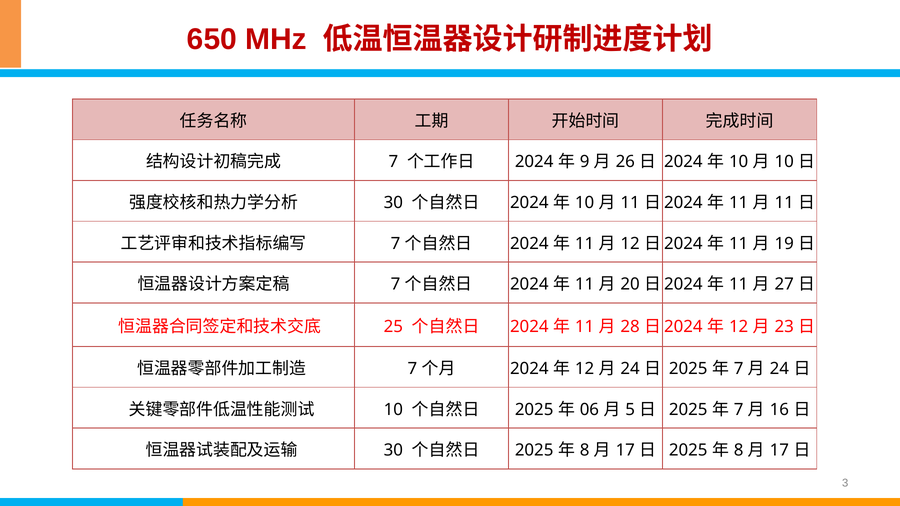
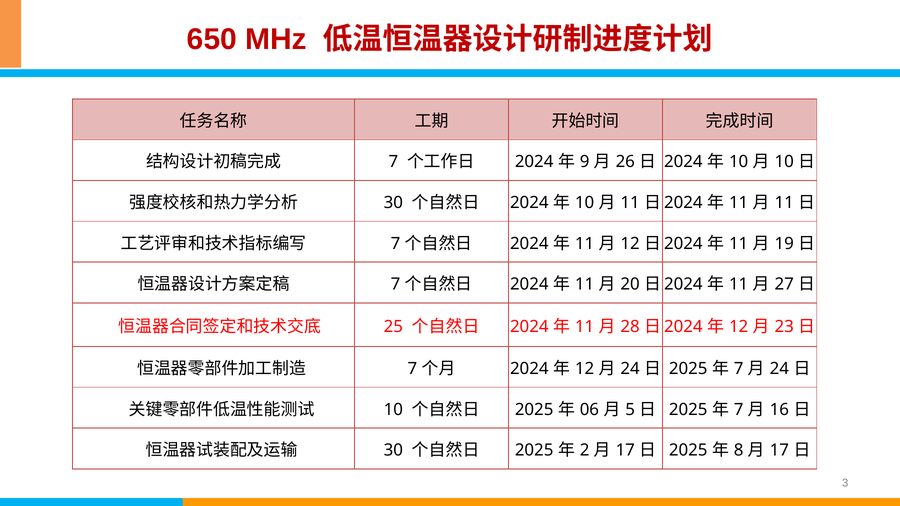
8 at (585, 450): 8 -> 2
